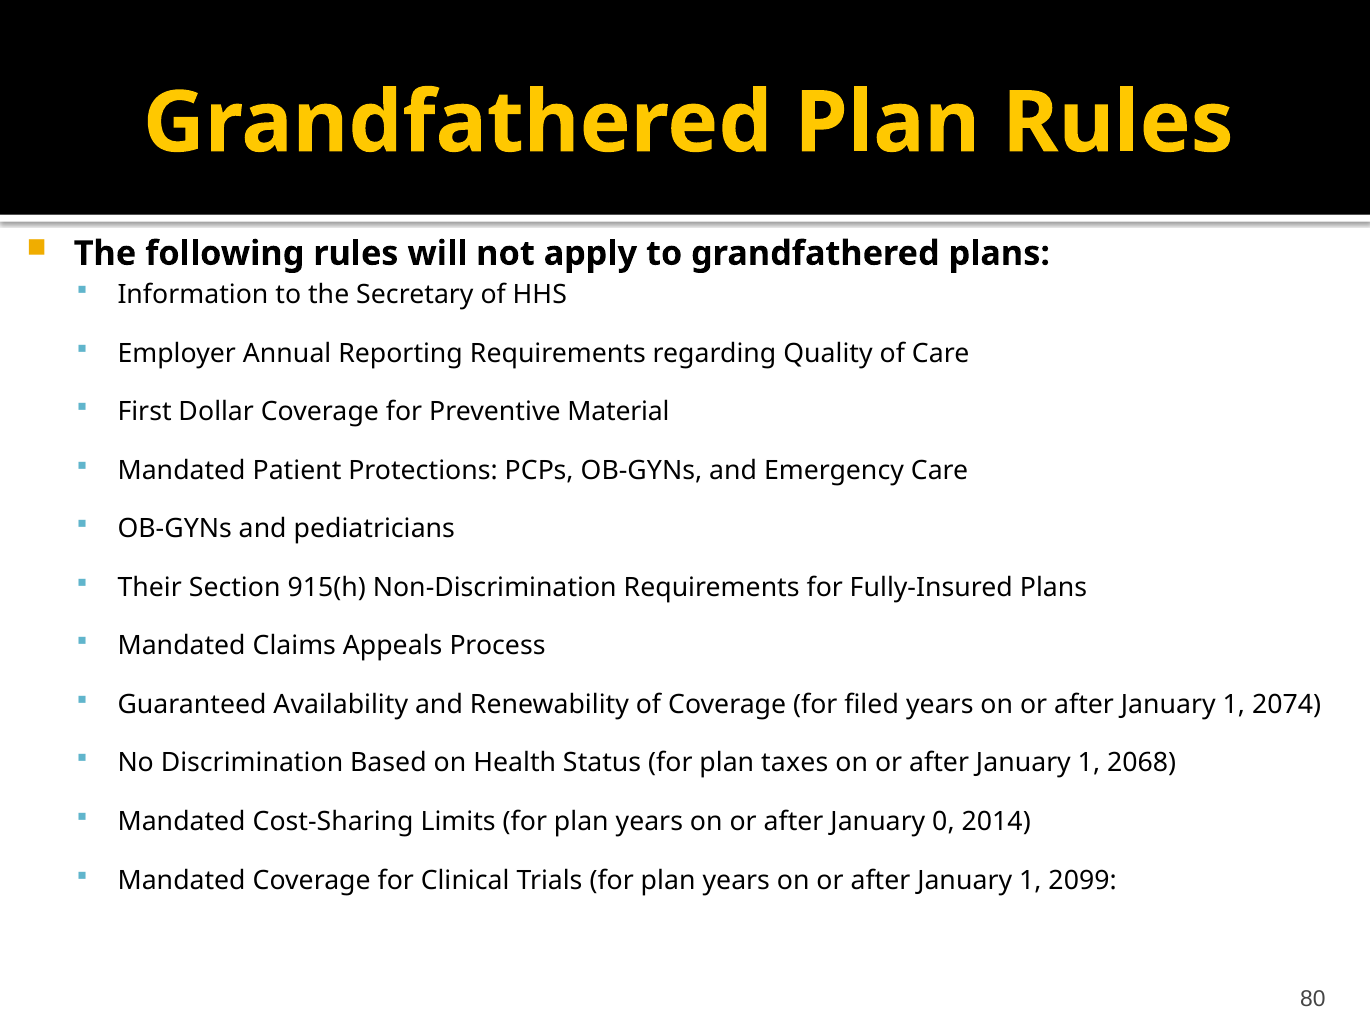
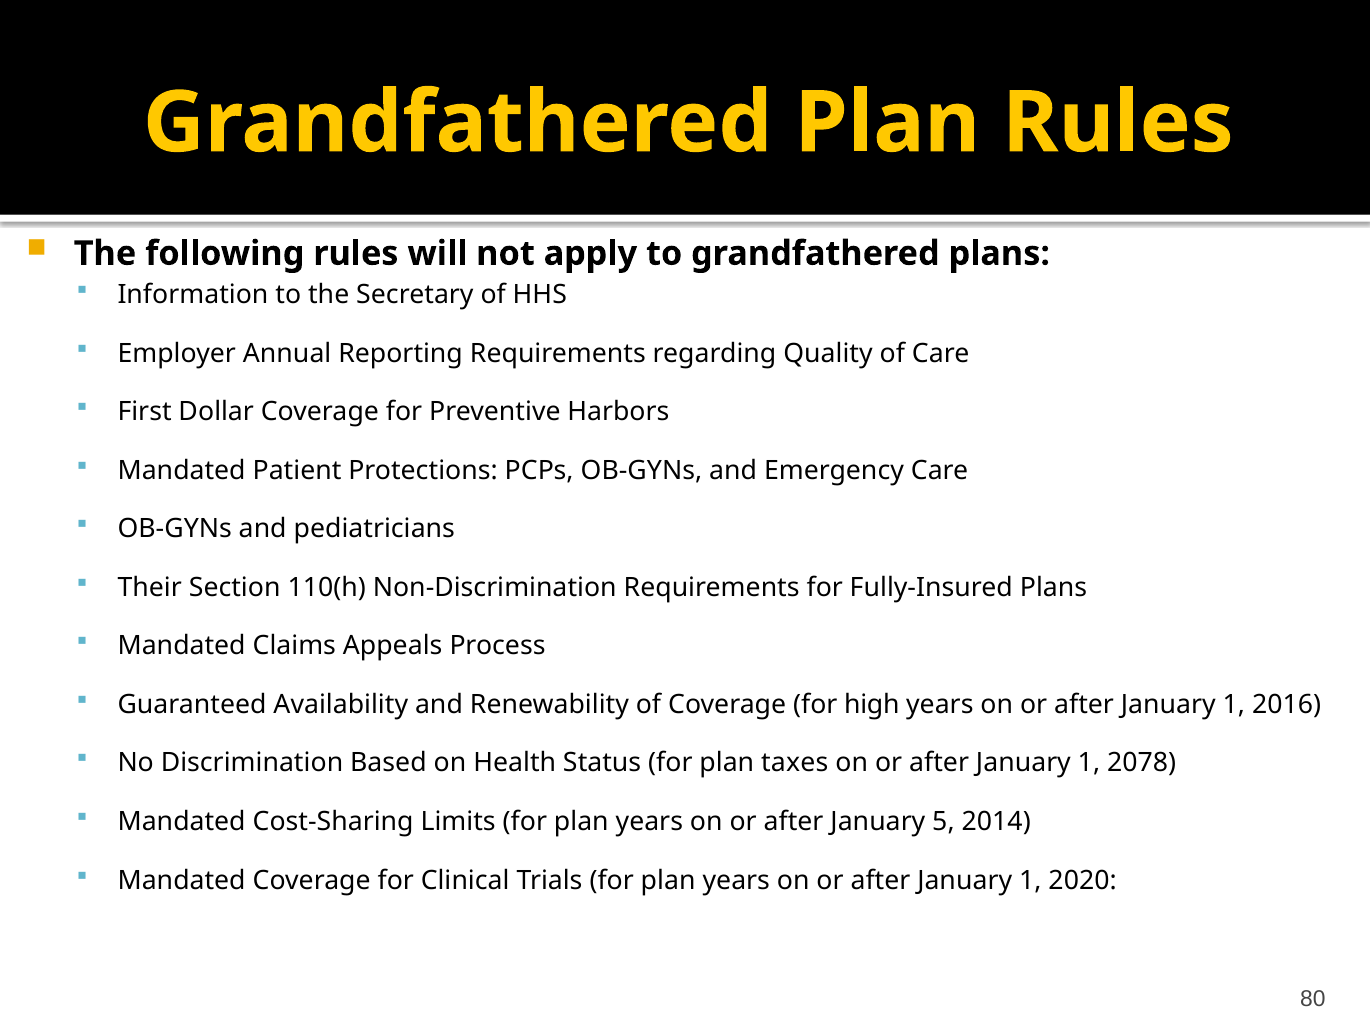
Material: Material -> Harbors
915(h: 915(h -> 110(h
filed: filed -> high
2074: 2074 -> 2016
2068: 2068 -> 2078
0: 0 -> 5
2099: 2099 -> 2020
